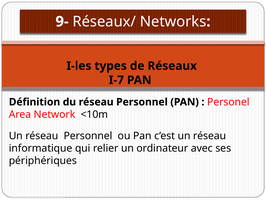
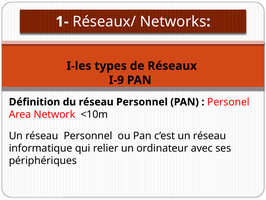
9-: 9- -> 1-
I-7: I-7 -> I-9
